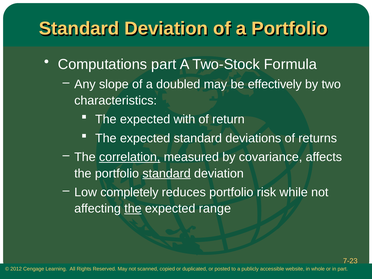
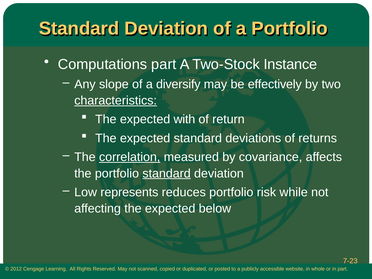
Formula: Formula -> Instance
doubled: doubled -> diversify
characteristics underline: none -> present
completely: completely -> represents
the at (133, 209) underline: present -> none
range: range -> below
